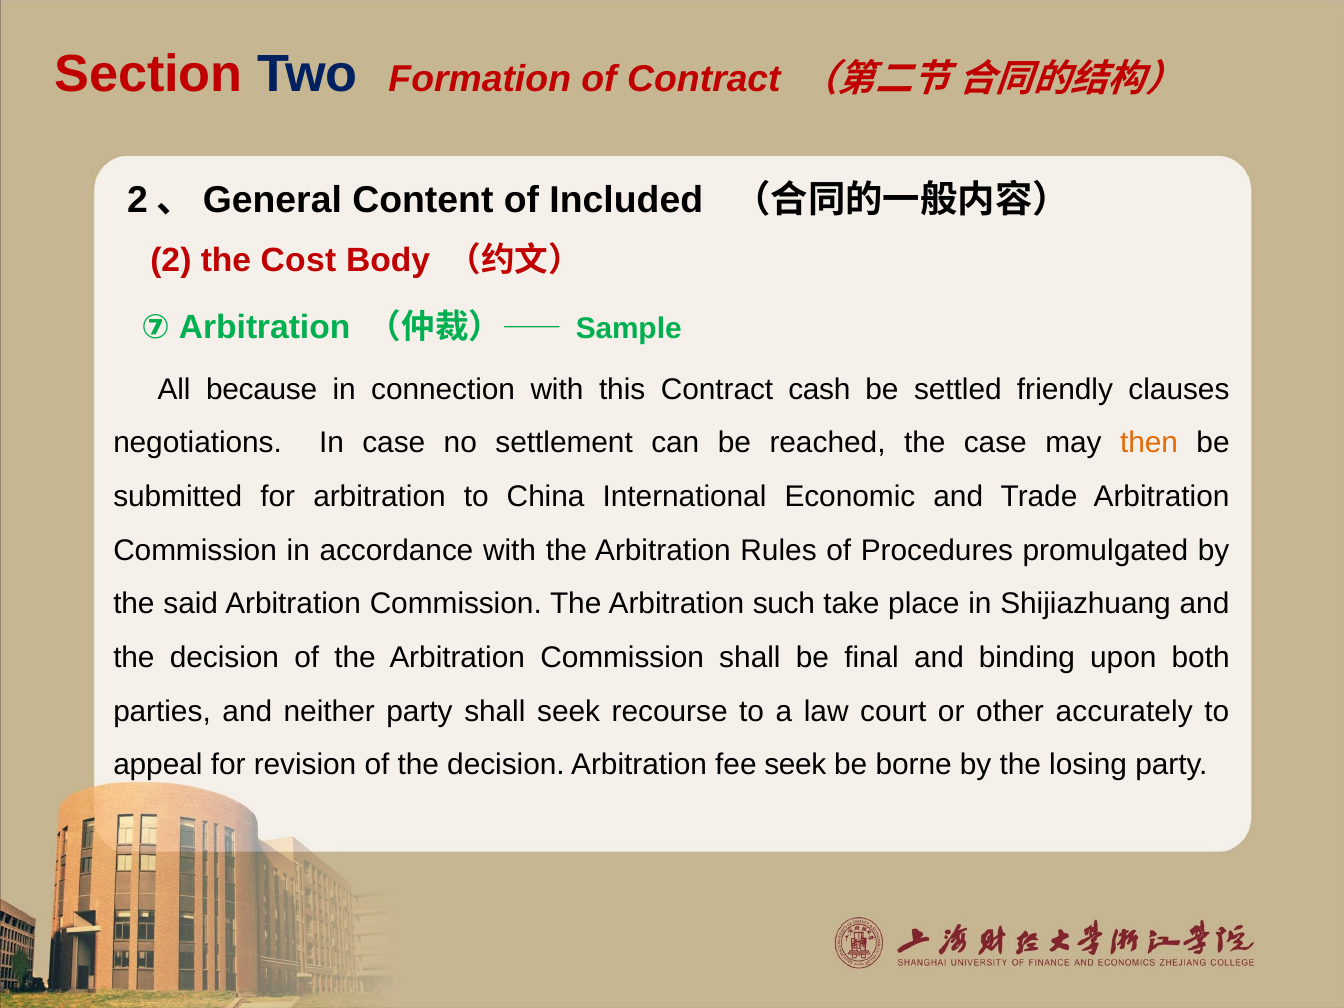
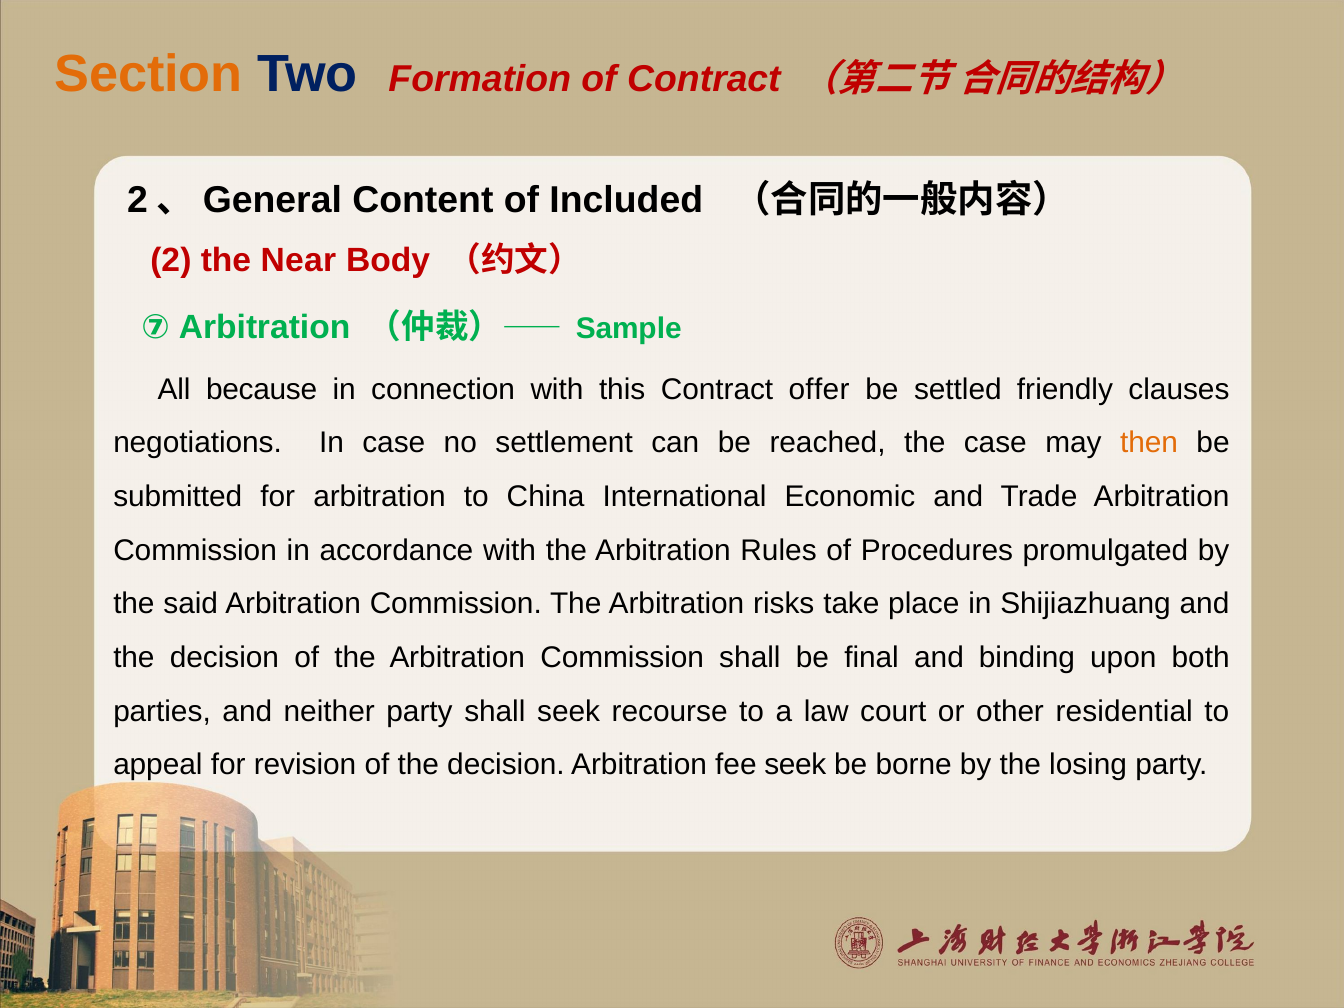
Section colour: red -> orange
Cost: Cost -> Near
cash: cash -> offer
such: such -> risks
accurately: accurately -> residential
